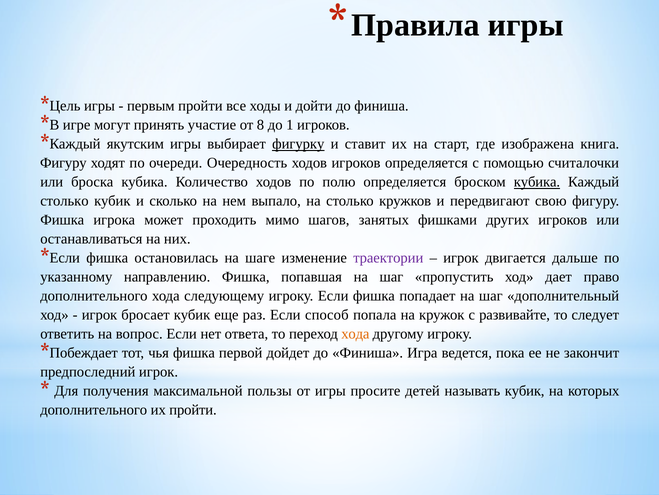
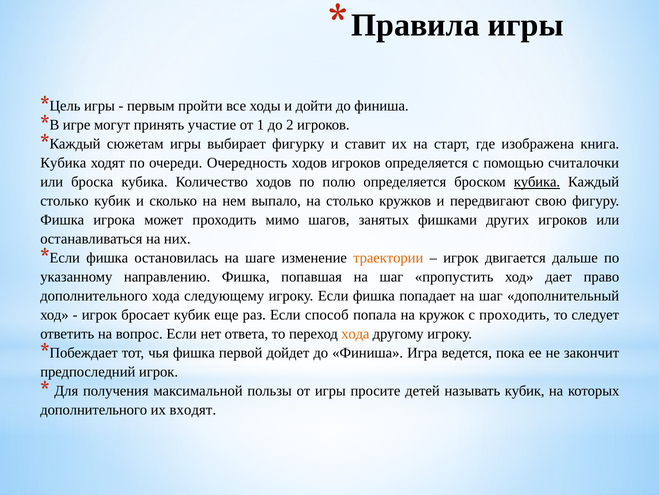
8: 8 -> 1
1: 1 -> 2
якутским: якутским -> сюжетам
фигурку underline: present -> none
Фигуру at (63, 163): Фигуру -> Кубика
траектории colour: purple -> orange
с развивайте: развивайте -> проходить
их пройти: пройти -> входят
